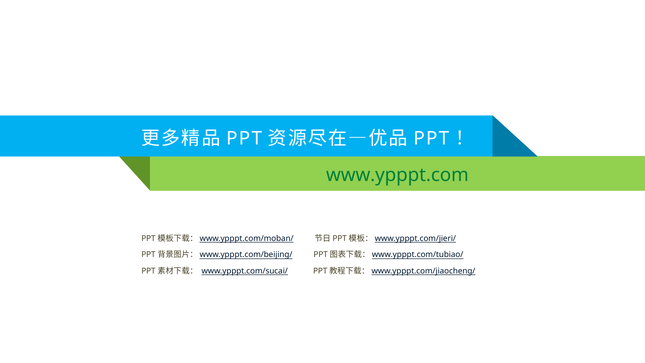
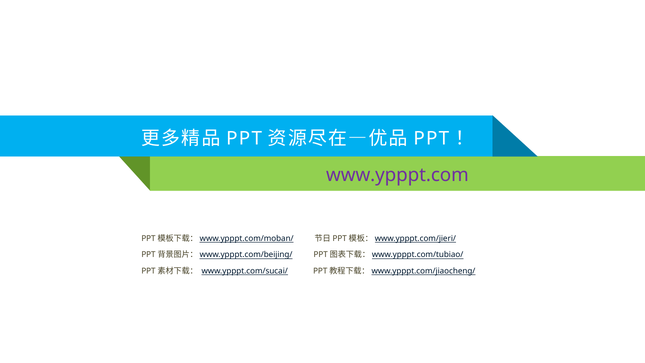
www.ypppt.com colour: green -> purple
